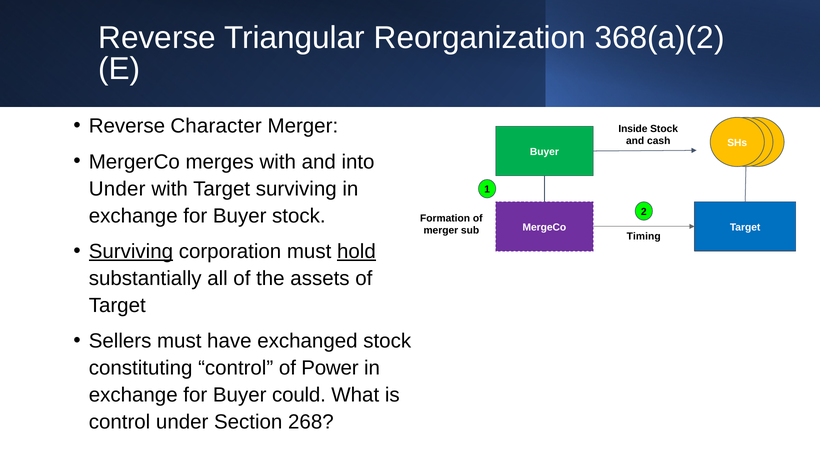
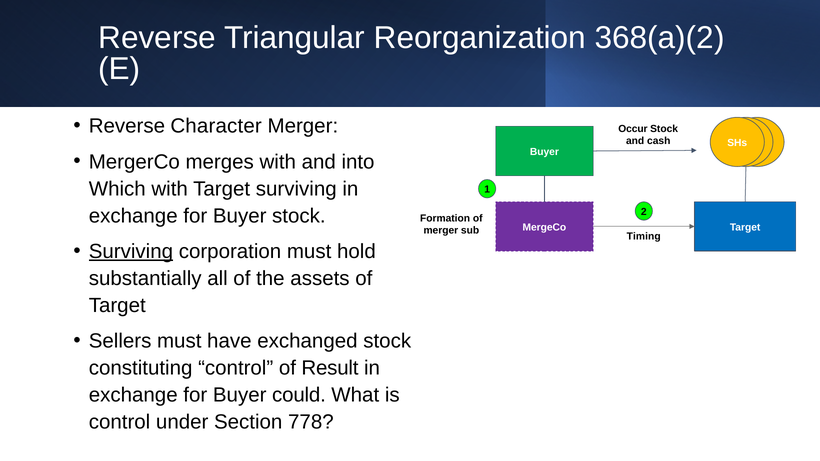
Inside: Inside -> Occur
Under at (117, 189): Under -> Which
hold underline: present -> none
Power: Power -> Result
268: 268 -> 778
